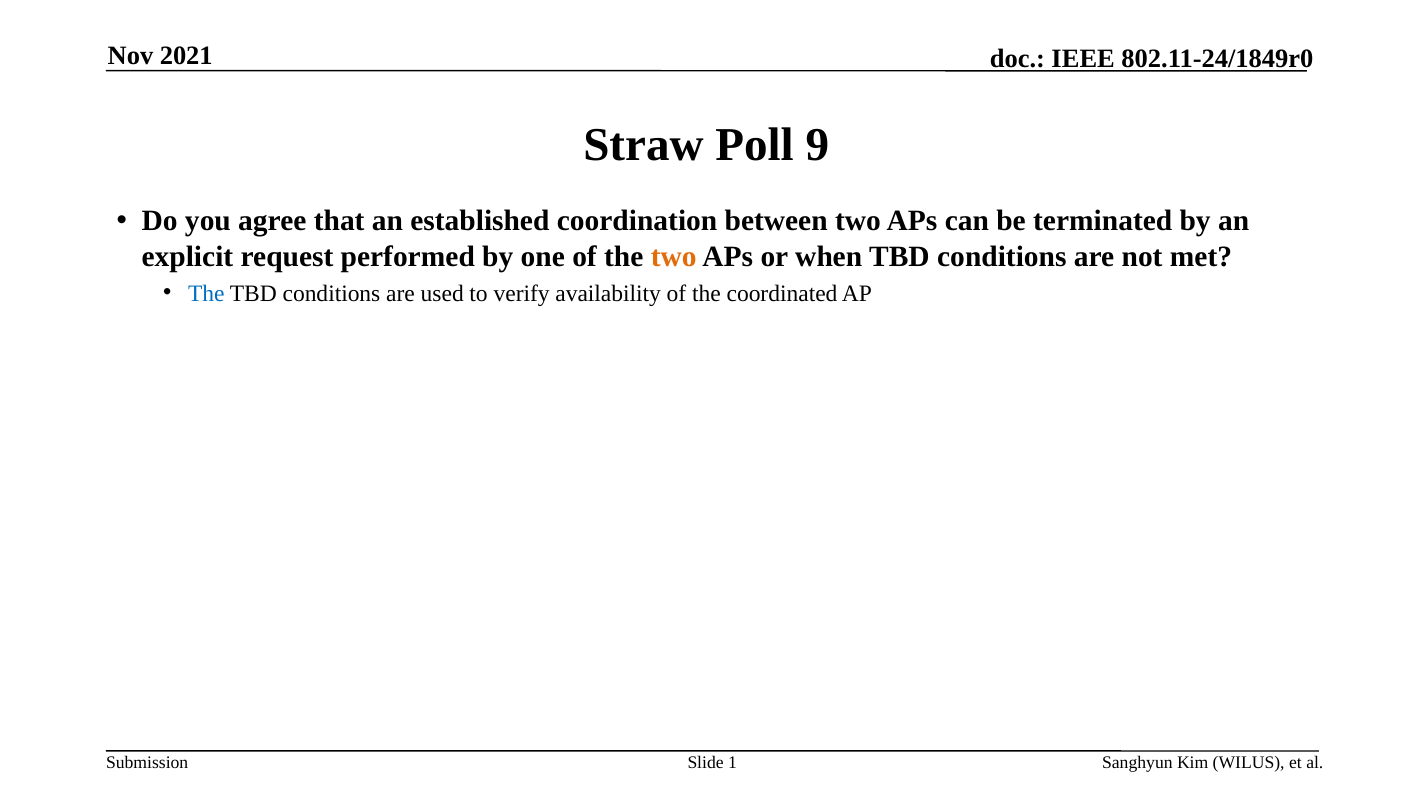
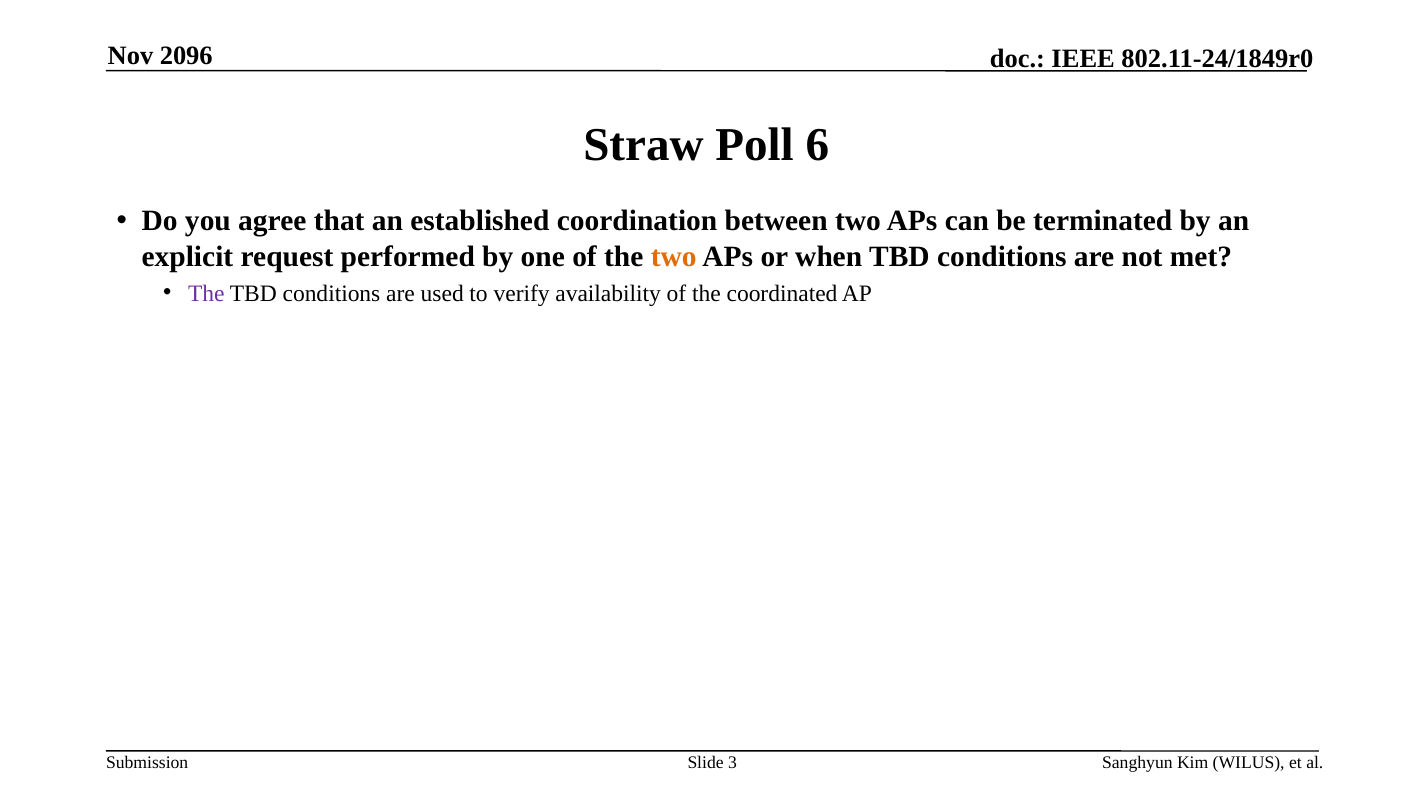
2021: 2021 -> 2096
9: 9 -> 6
The at (206, 293) colour: blue -> purple
1: 1 -> 3
